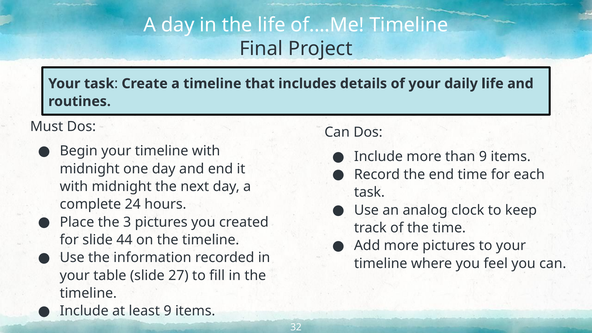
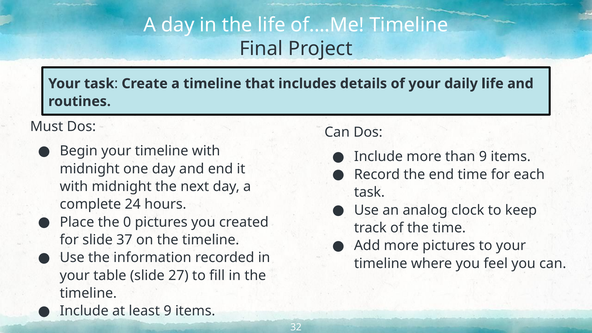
3: 3 -> 0
44: 44 -> 37
